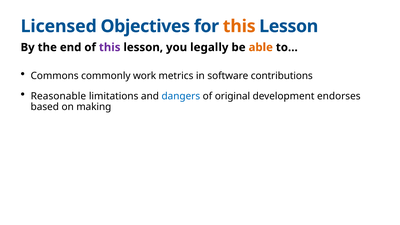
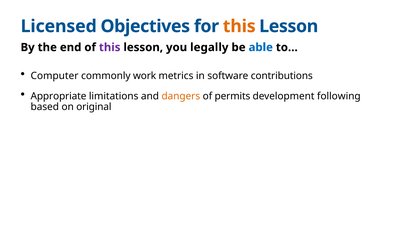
able colour: orange -> blue
Commons: Commons -> Computer
Reasonable: Reasonable -> Appropriate
dangers colour: blue -> orange
original: original -> permits
endorses: endorses -> following
making: making -> original
